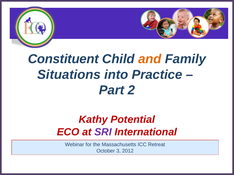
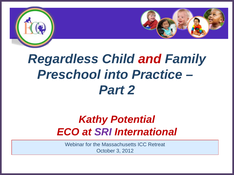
Constituent: Constituent -> Regardless
and colour: orange -> red
Situations: Situations -> Preschool
